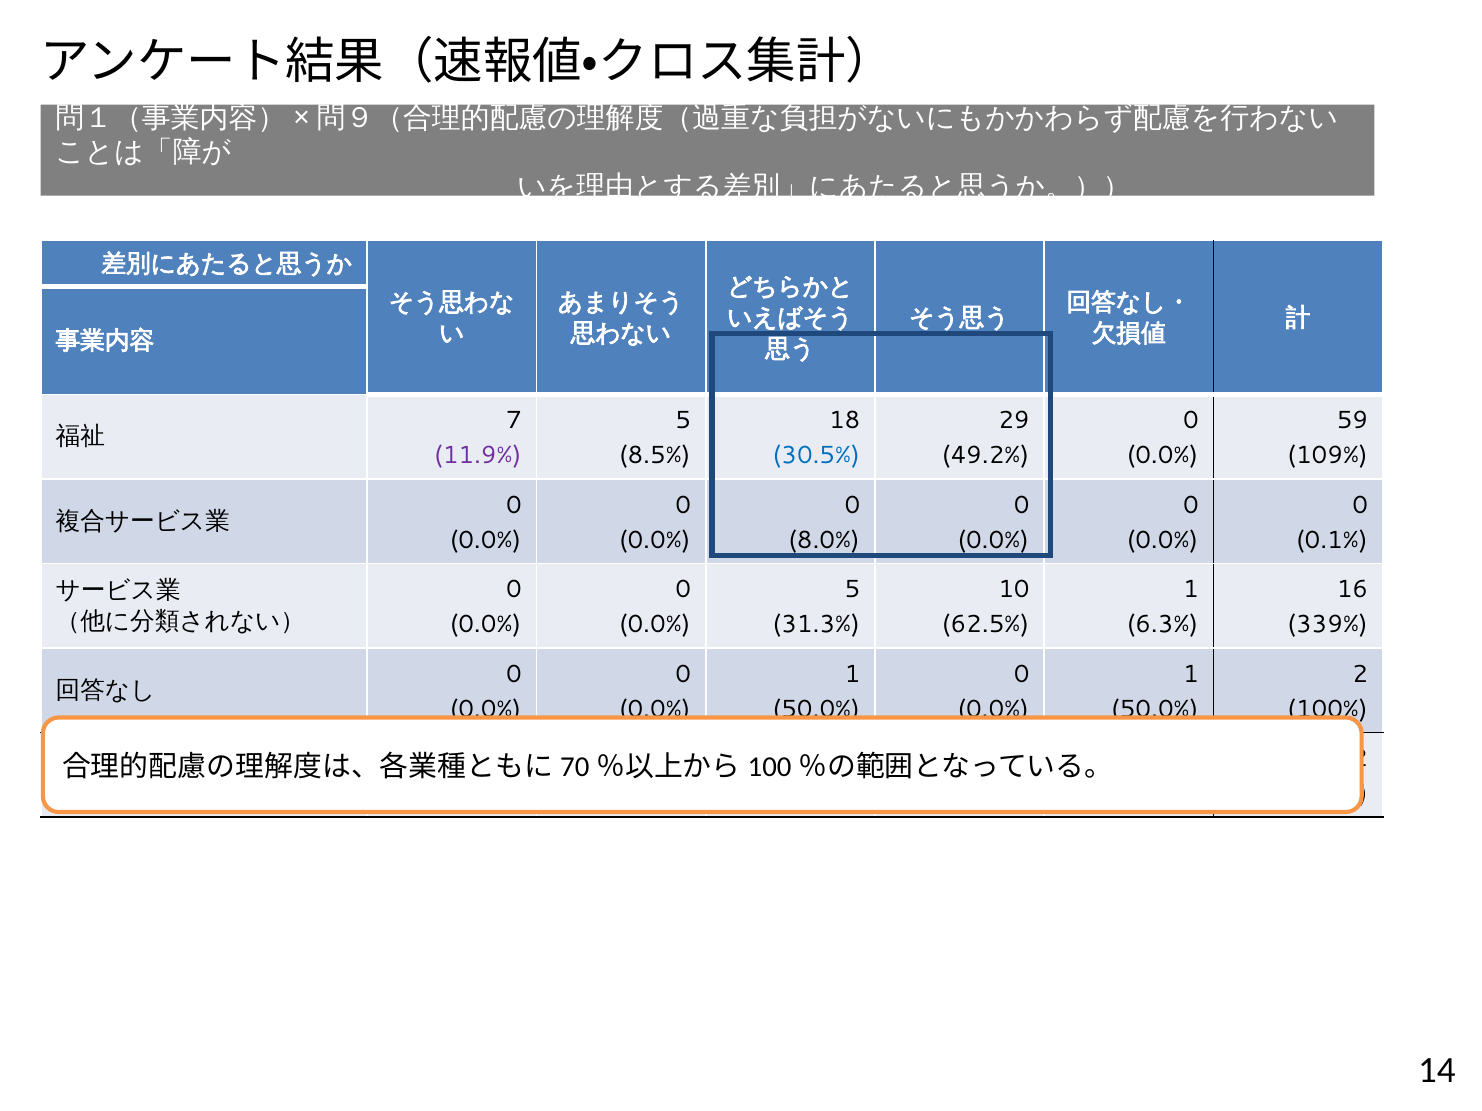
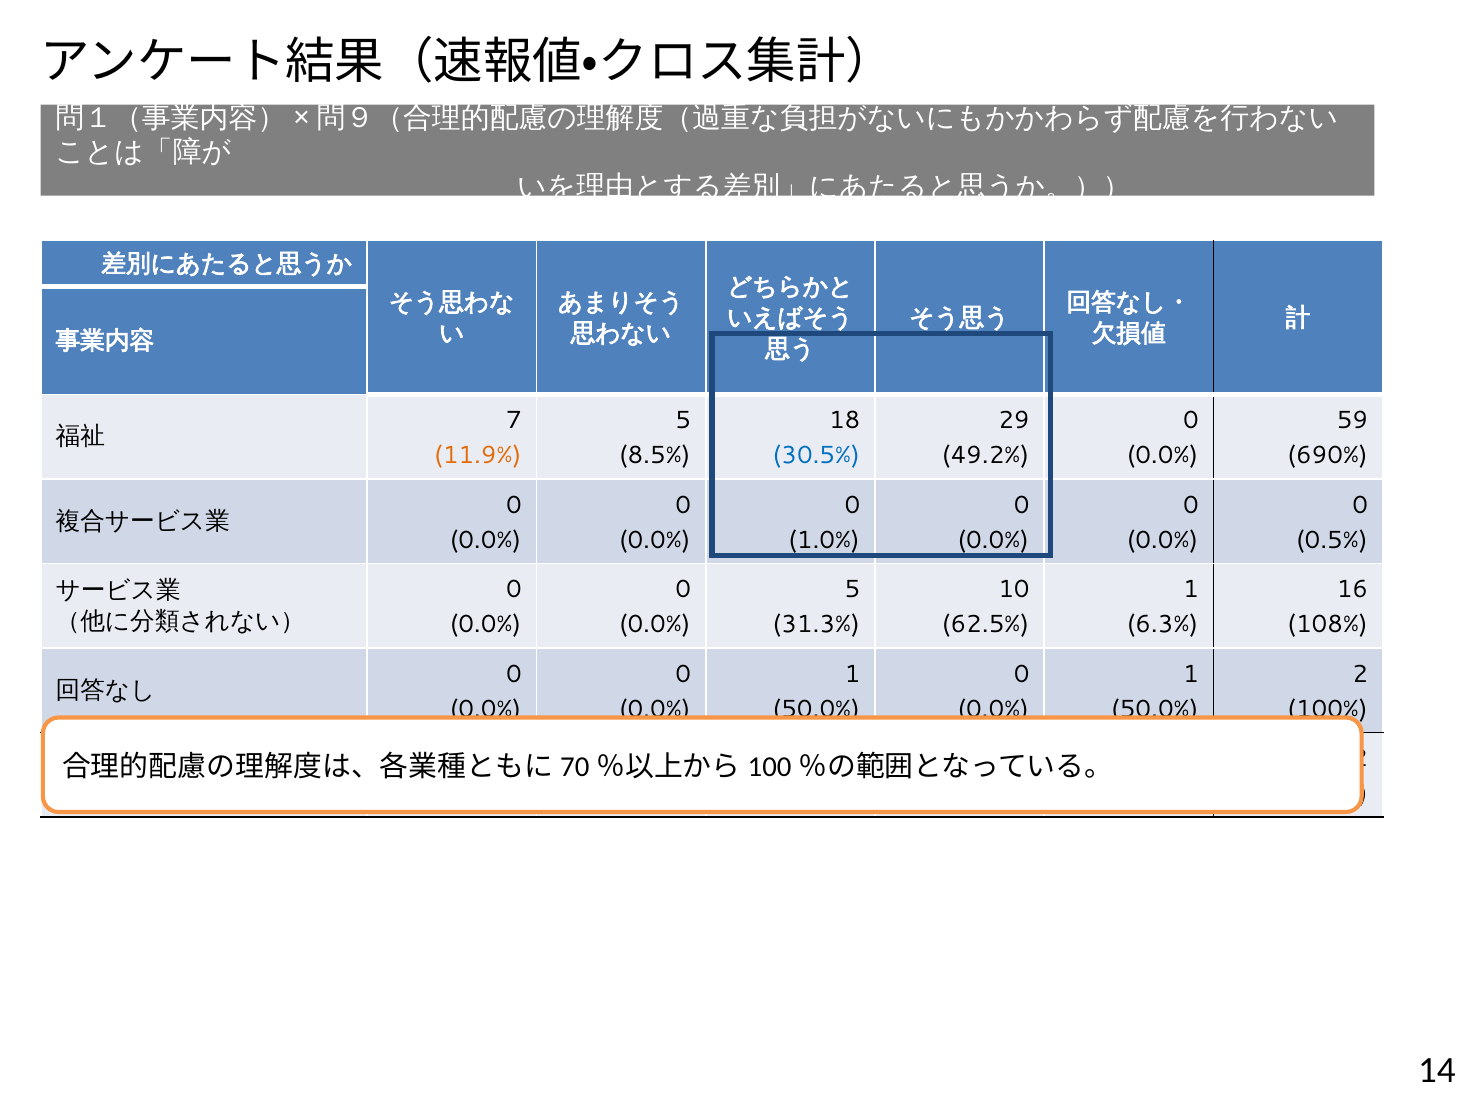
11.9% colour: purple -> orange
109%: 109% -> 690%
8.0%: 8.0% -> 1.0%
0.1%: 0.1% -> 0.5%
339%: 339% -> 108%
